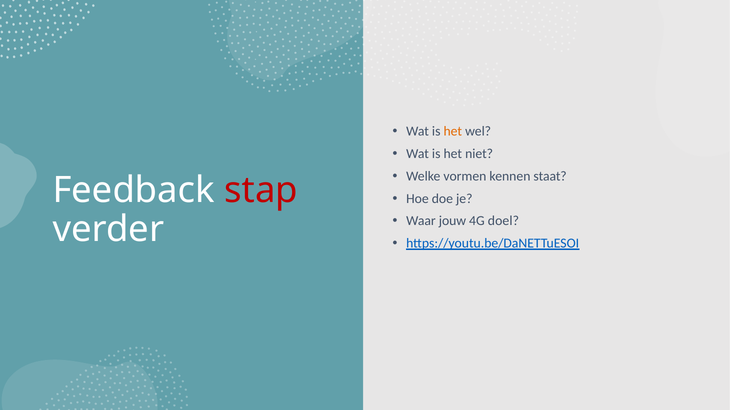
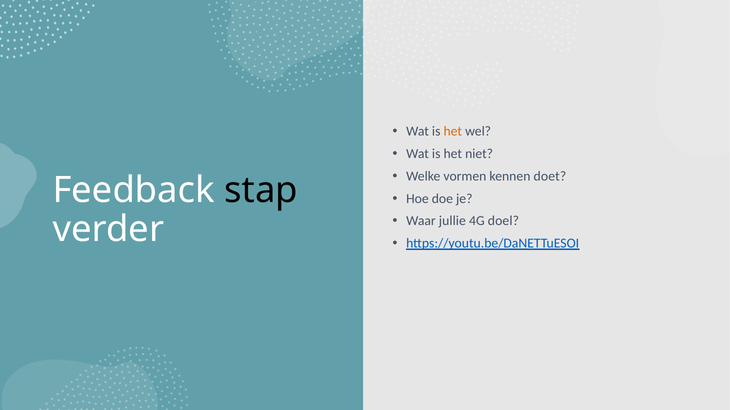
staat: staat -> doet
stap colour: red -> black
jouw: jouw -> jullie
